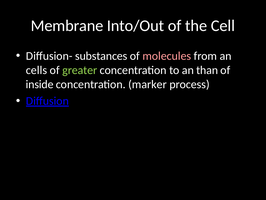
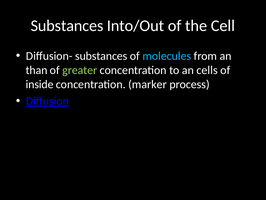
Membrane at (67, 26): Membrane -> Substances
molecules colour: pink -> light blue
cells: cells -> than
than: than -> cells
